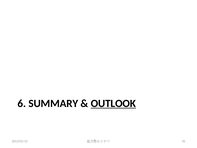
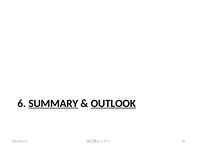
SUMMARY underline: none -> present
